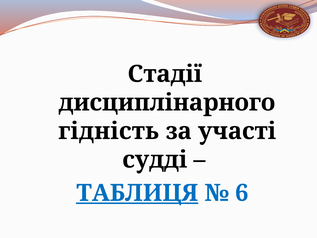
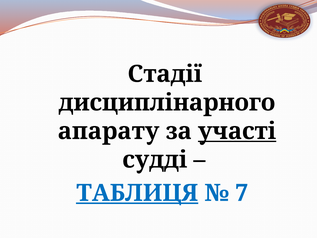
гідність: гідність -> апарату
участі underline: none -> present
6: 6 -> 7
